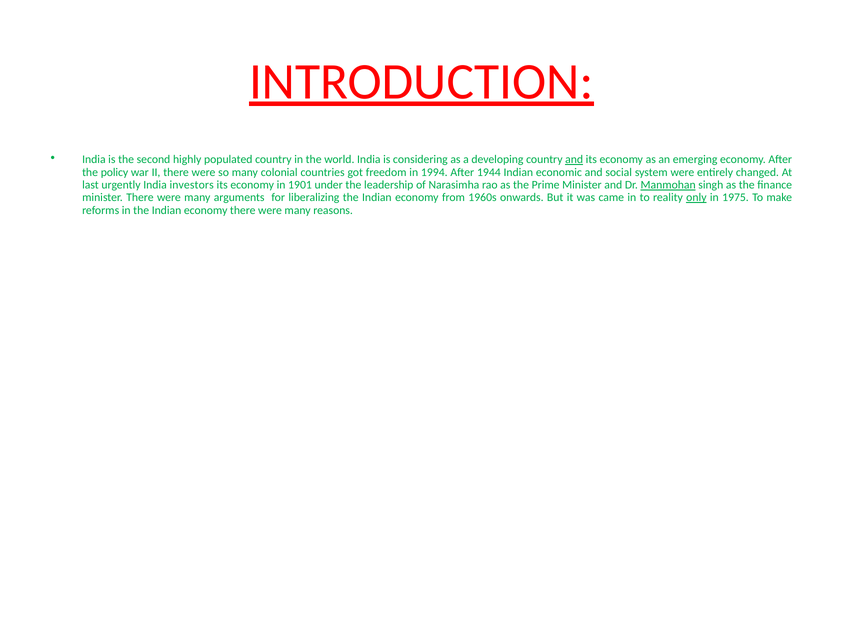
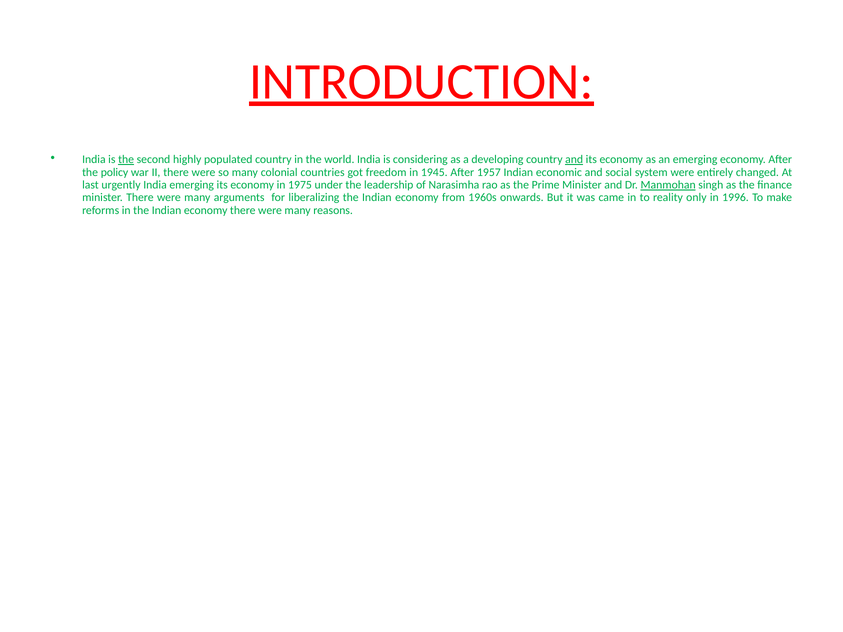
the at (126, 160) underline: none -> present
1994: 1994 -> 1945
1944: 1944 -> 1957
India investors: investors -> emerging
1901: 1901 -> 1975
only underline: present -> none
1975: 1975 -> 1996
